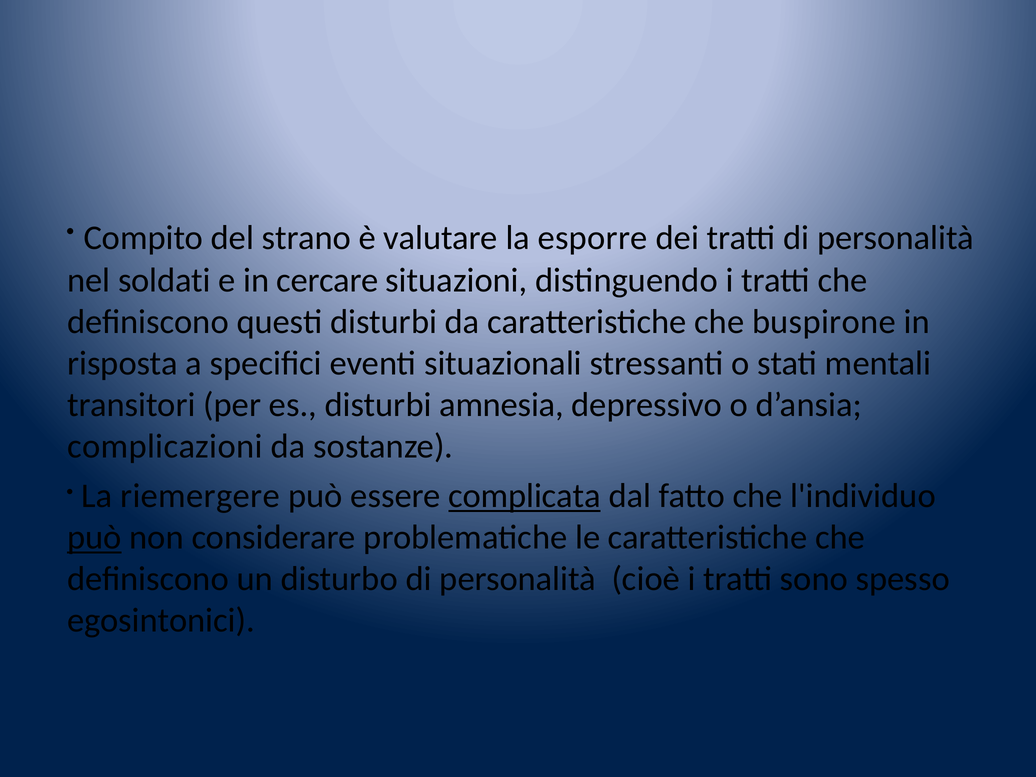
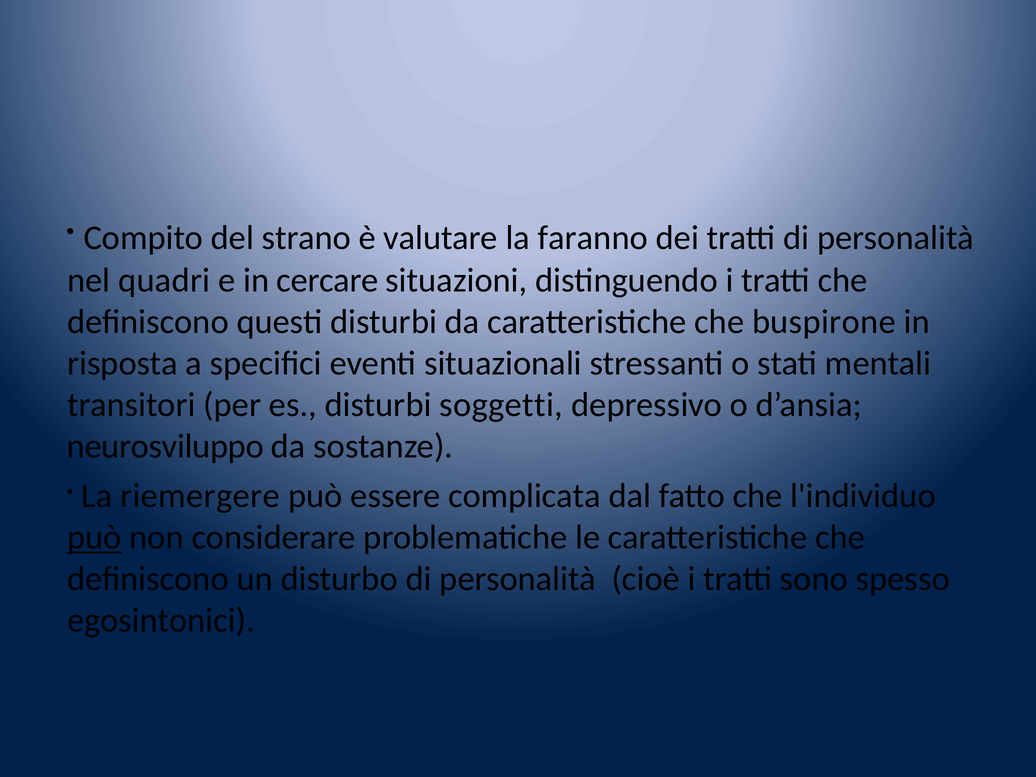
esporre: esporre -> faranno
soldati: soldati -> quadri
amnesia: amnesia -> soggetti
complicazioni: complicazioni -> neurosviluppo
complicata underline: present -> none
